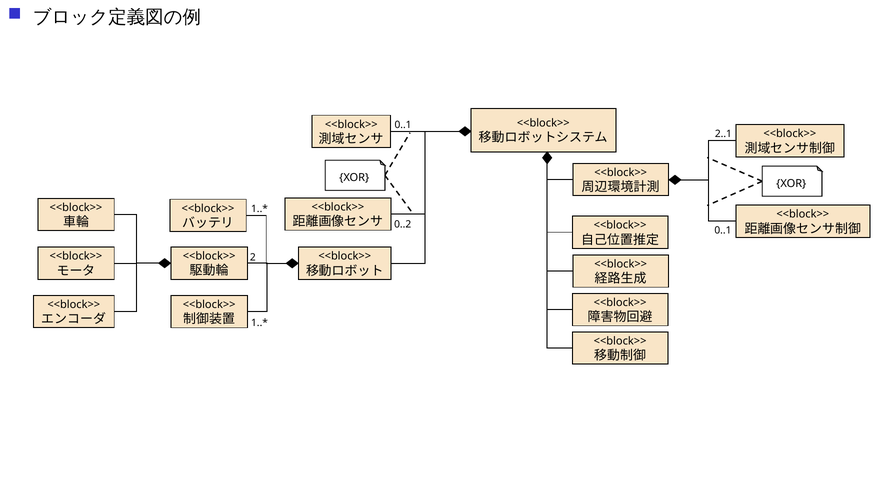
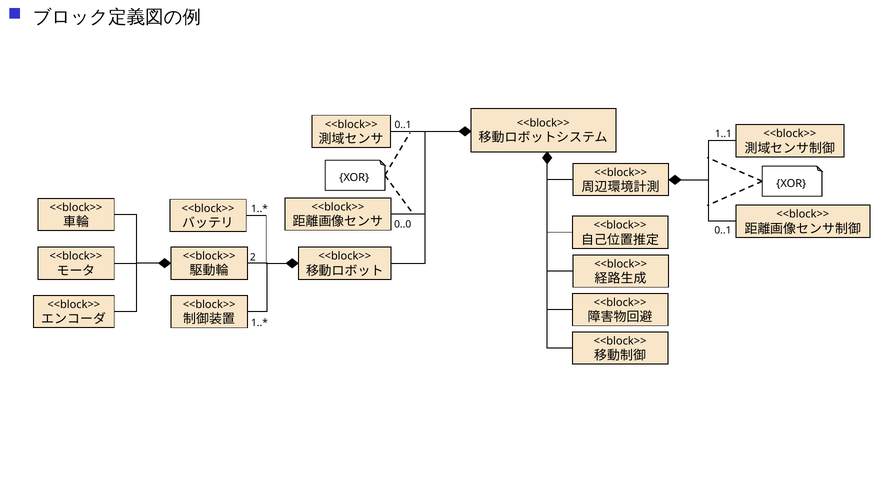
2..1: 2..1 -> 1..1
0..2: 0..2 -> 0..0
